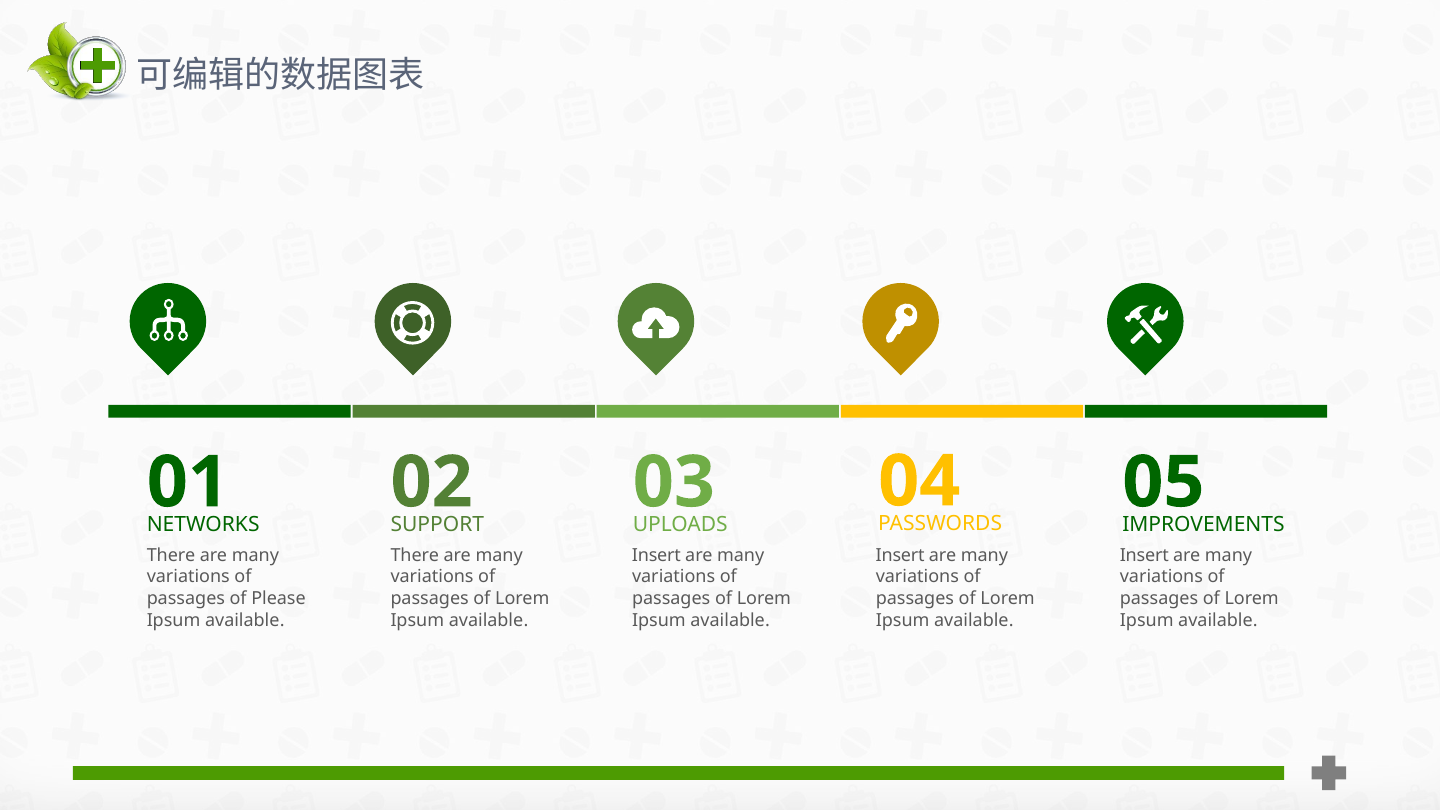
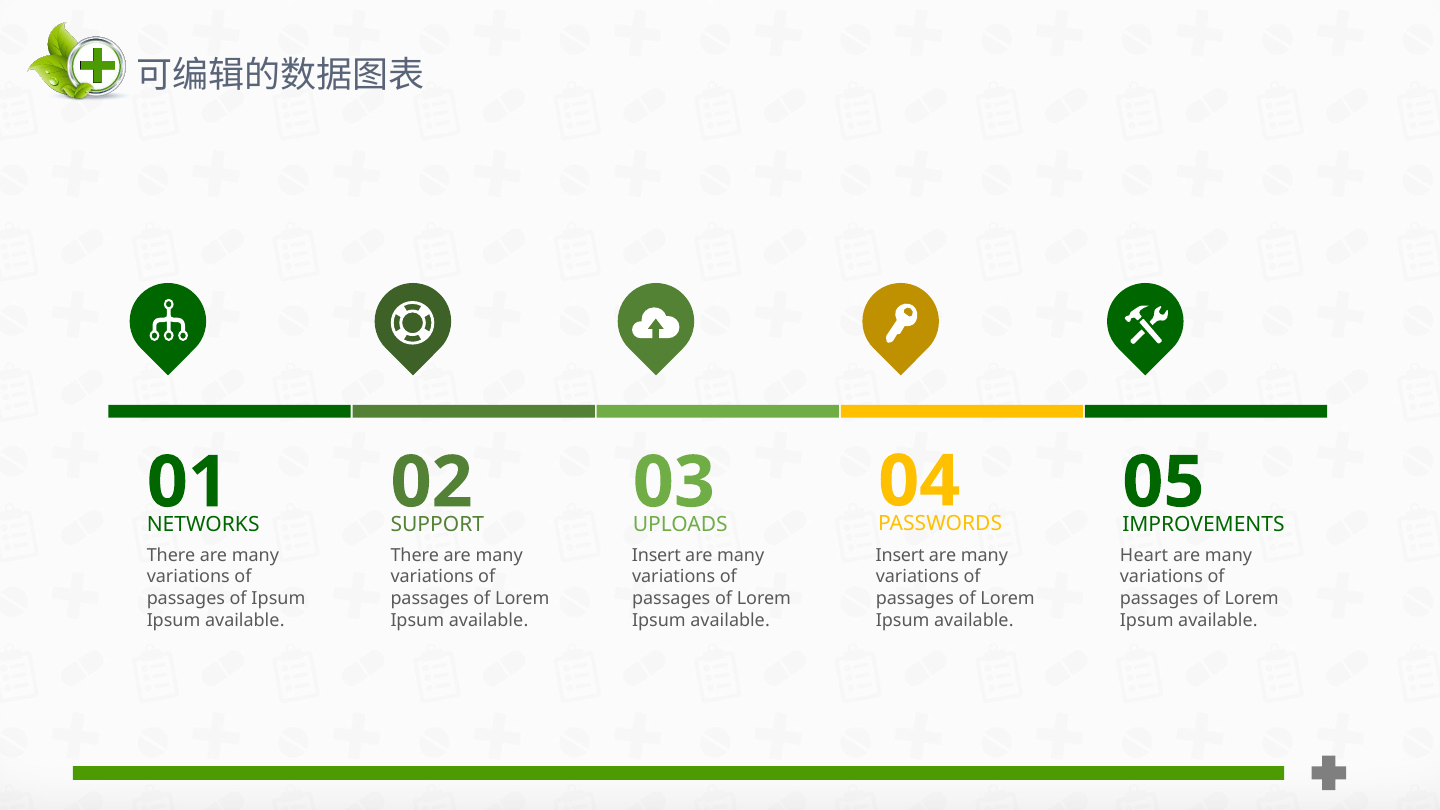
Insert at (1144, 555): Insert -> Heart
of Please: Please -> Ipsum
